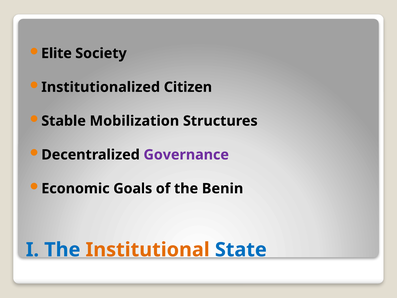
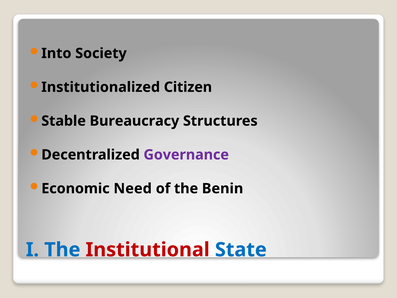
Elite: Elite -> Into
Mobilization: Mobilization -> Bureaucracy
Goals: Goals -> Need
Institutional colour: orange -> red
